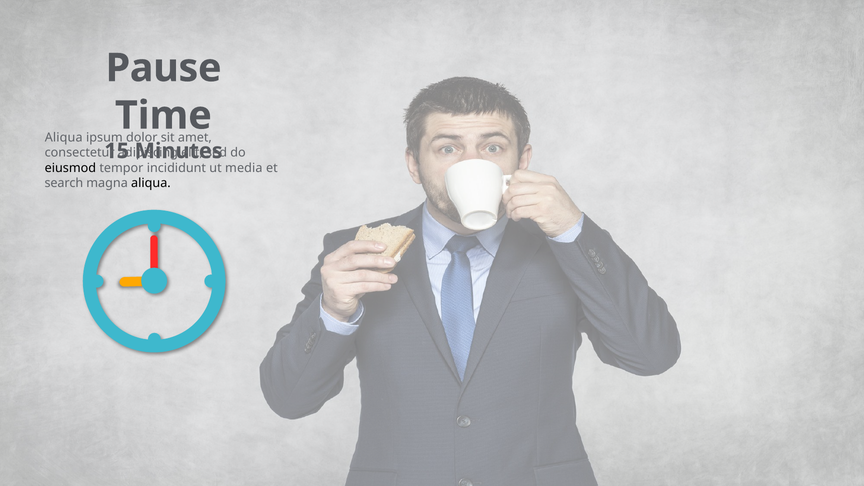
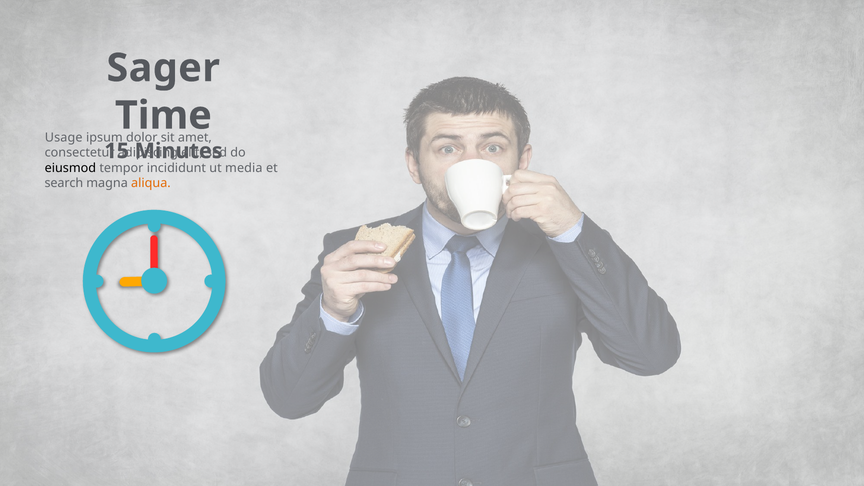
Pause: Pause -> Sager
Aliqua at (64, 138): Aliqua -> Usage
aliqua at (151, 183) colour: black -> orange
